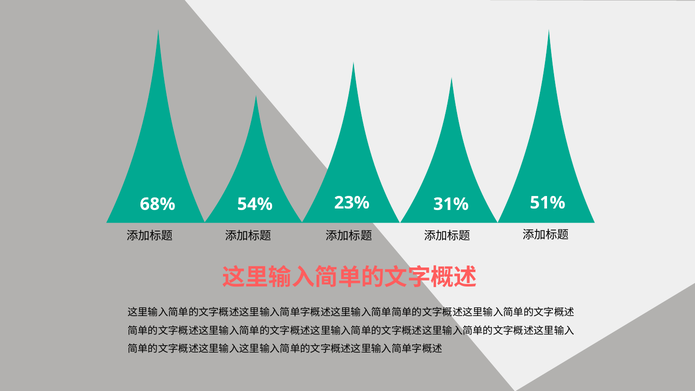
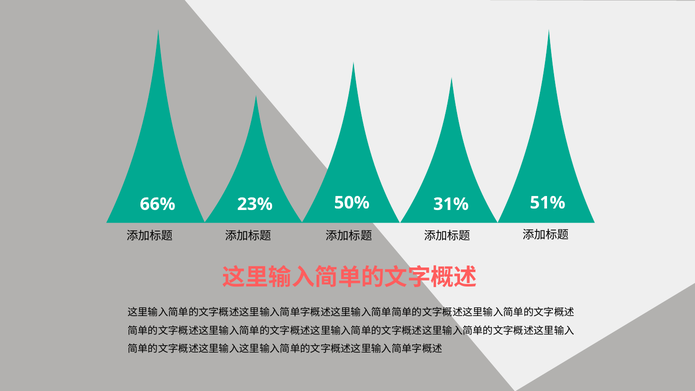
23%: 23% -> 50%
68%: 68% -> 66%
54%: 54% -> 23%
